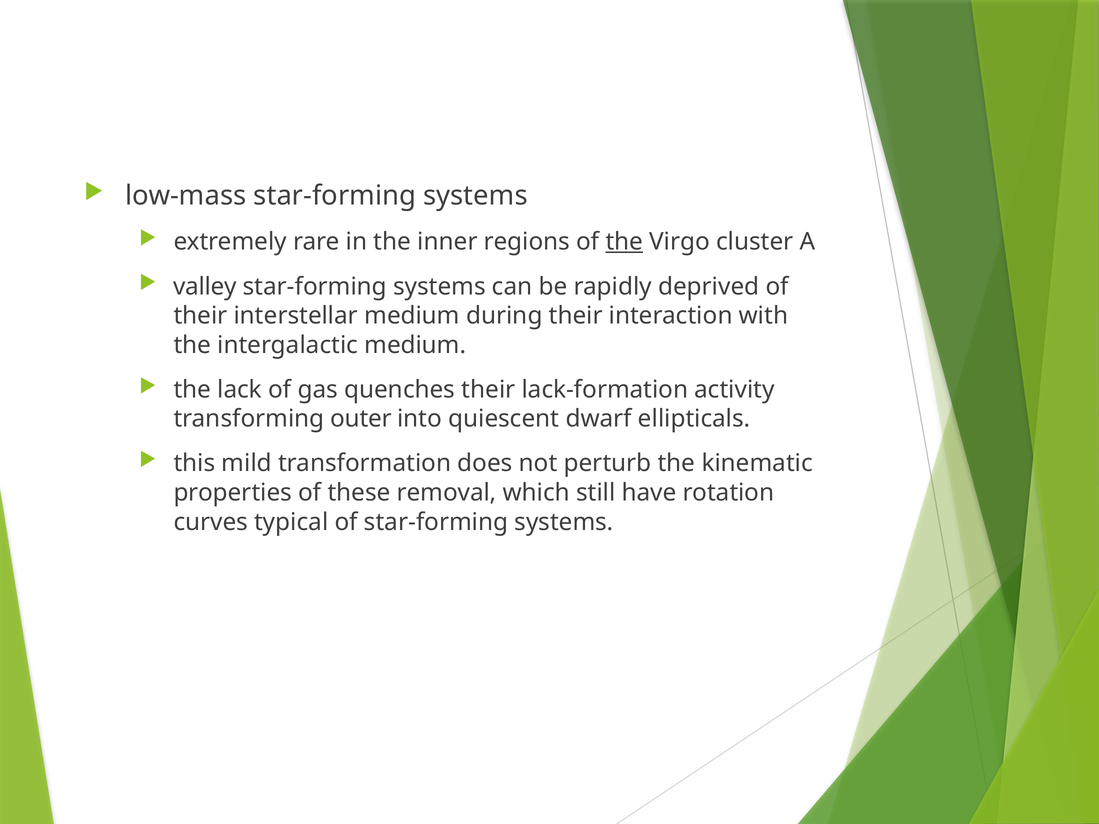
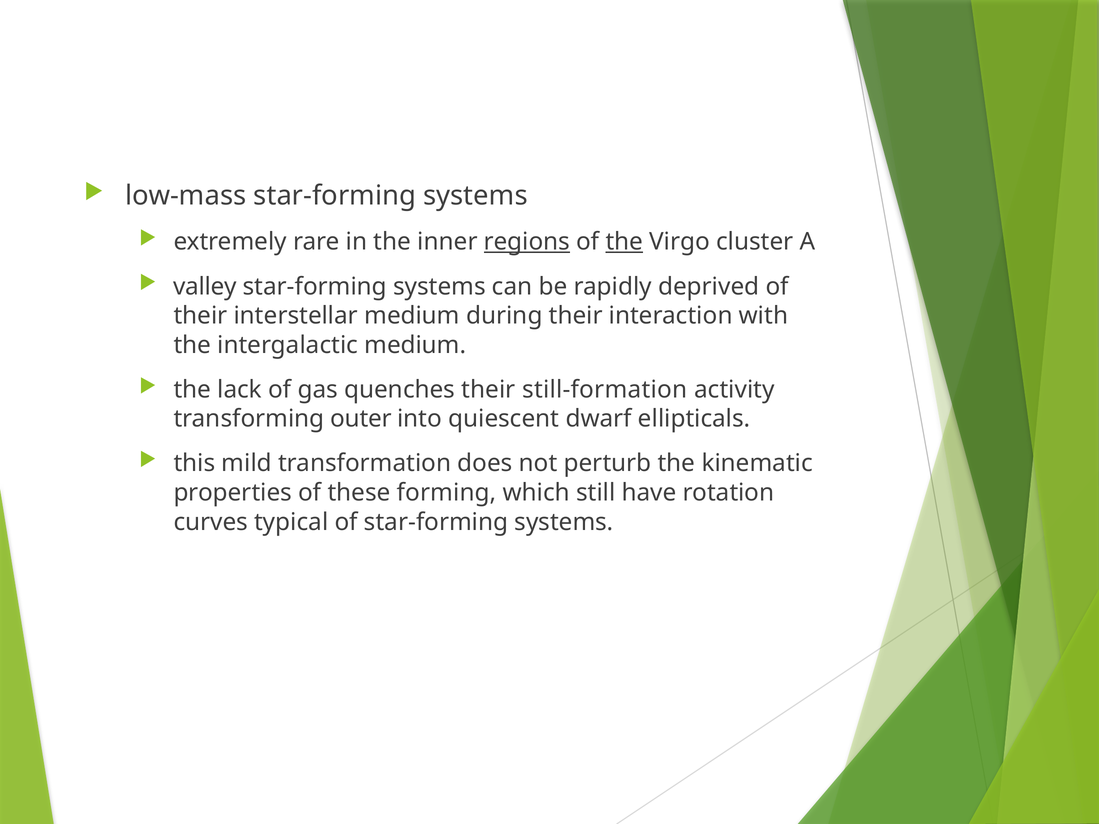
regions underline: none -> present
lack-formation: lack-formation -> still-formation
removal: removal -> forming
